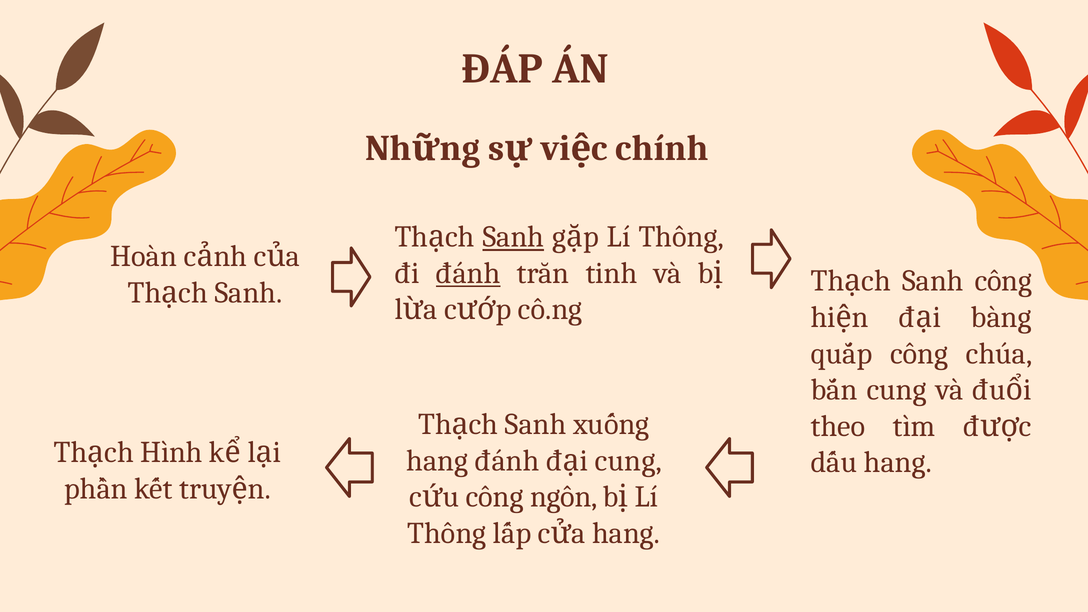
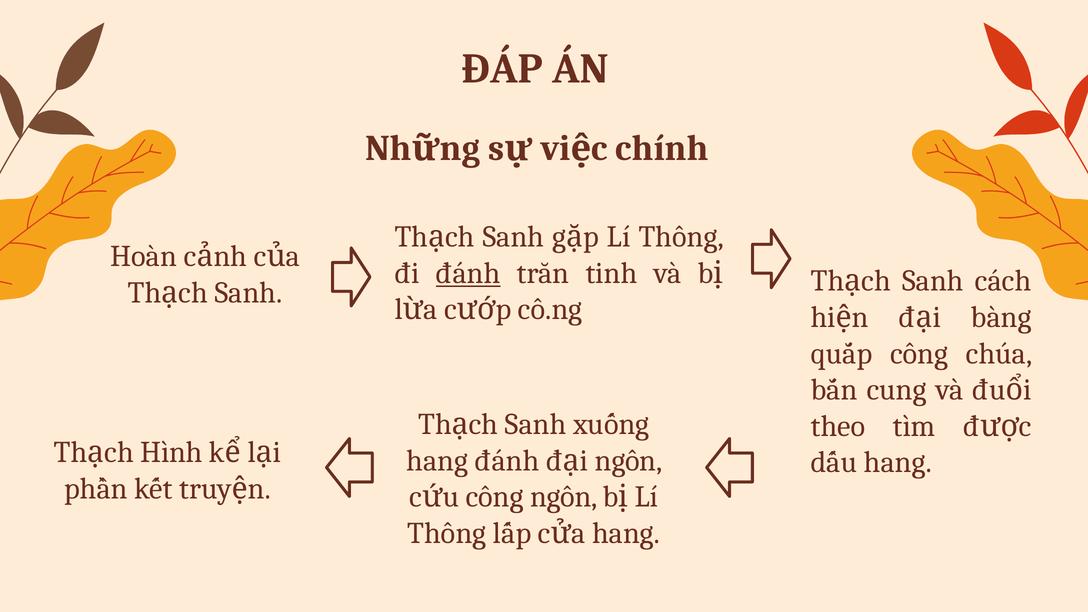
Sanh at (513, 237) underline: present -> none
Sanh công: công -> cách
cung at (628, 461): cung -> ngôn
